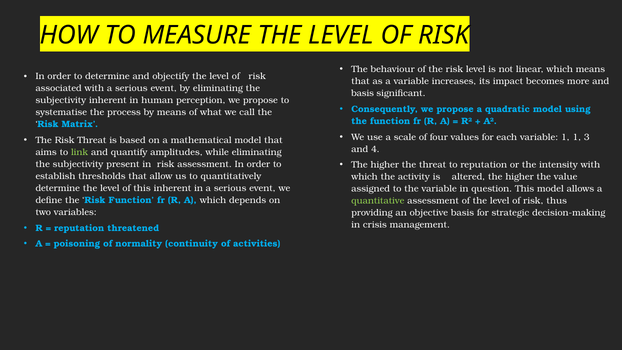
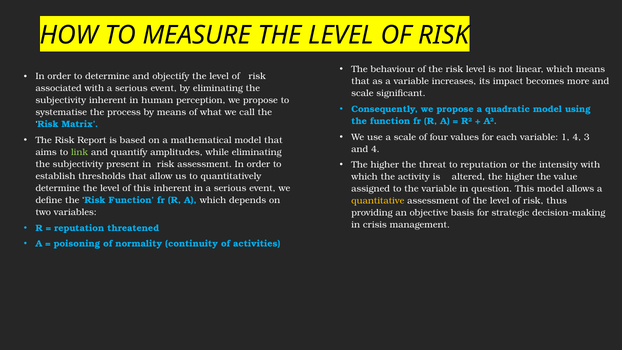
basis at (363, 93): basis -> scale
1 1: 1 -> 4
Risk Threat: Threat -> Report
quantitative colour: light green -> yellow
